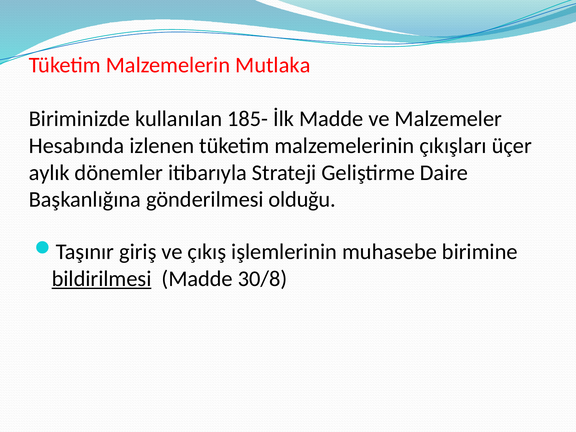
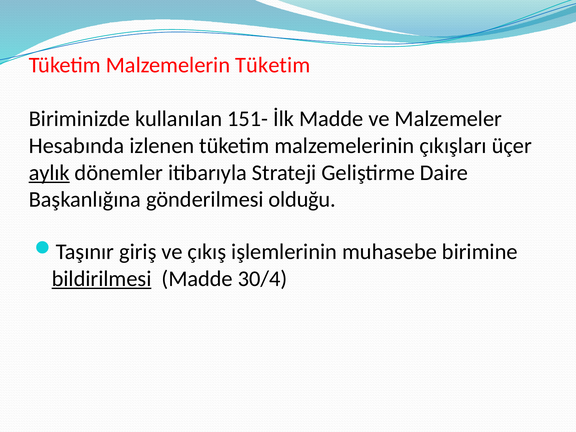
Malzemelerin Mutlaka: Mutlaka -> Tüketim
185-: 185- -> 151-
aylık underline: none -> present
30/8: 30/8 -> 30/4
